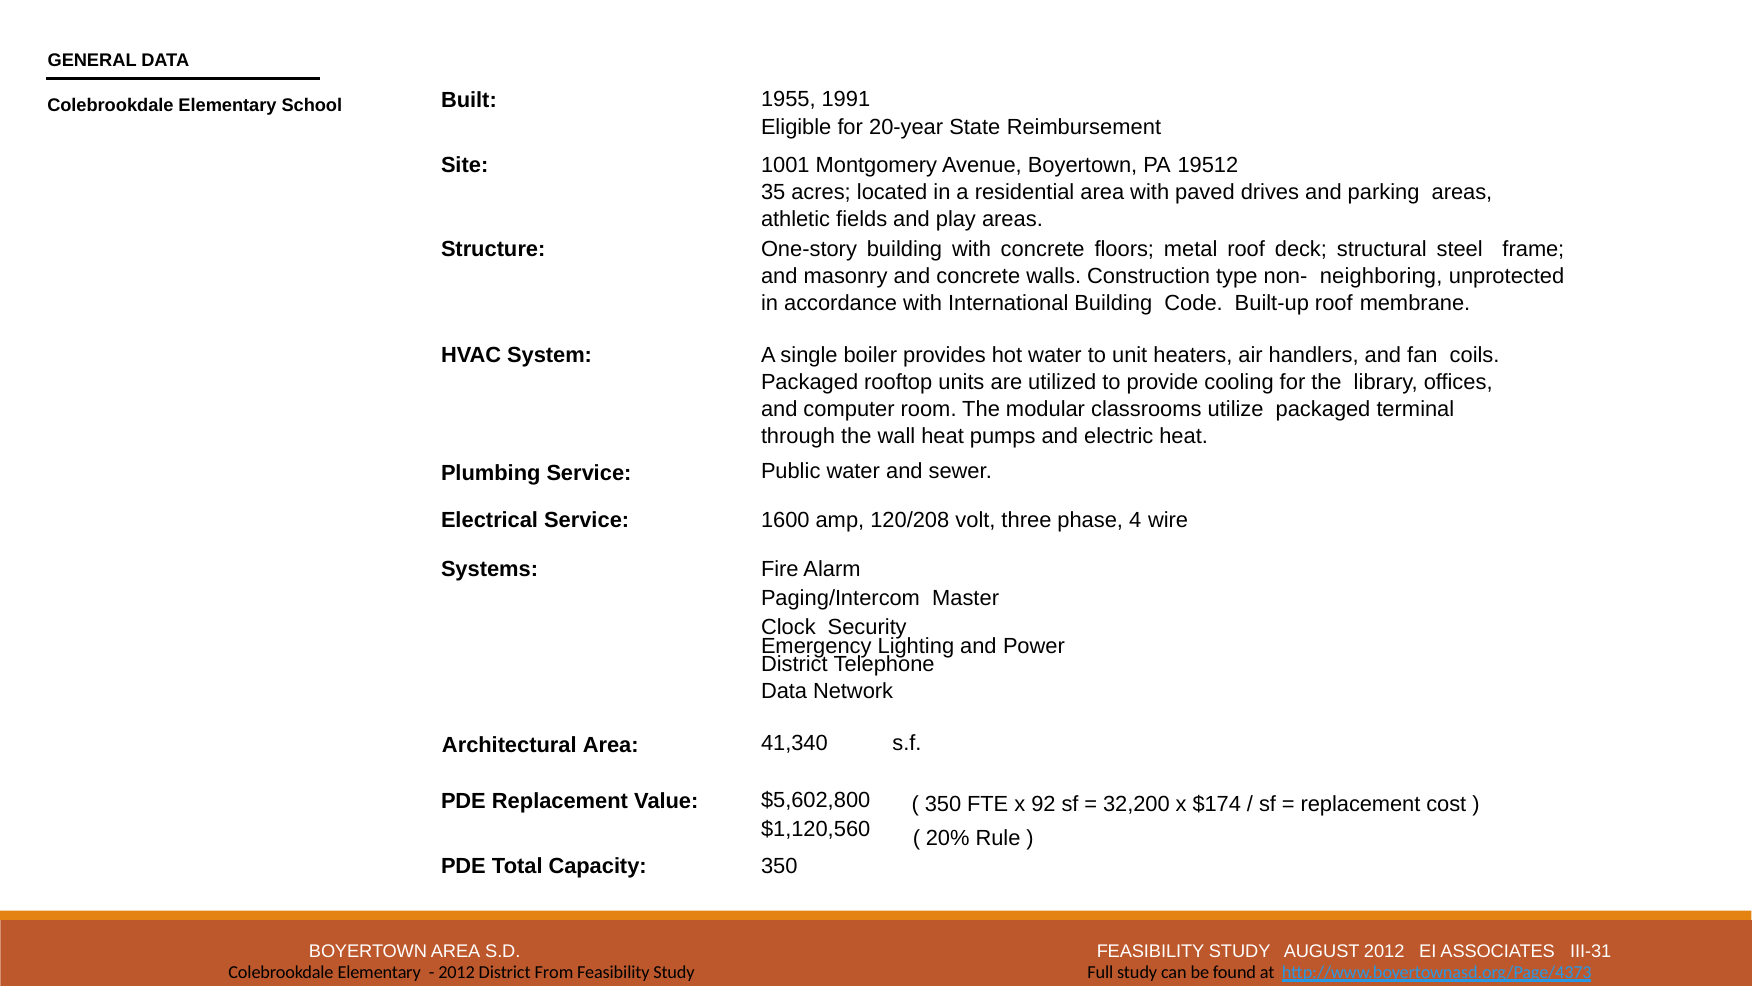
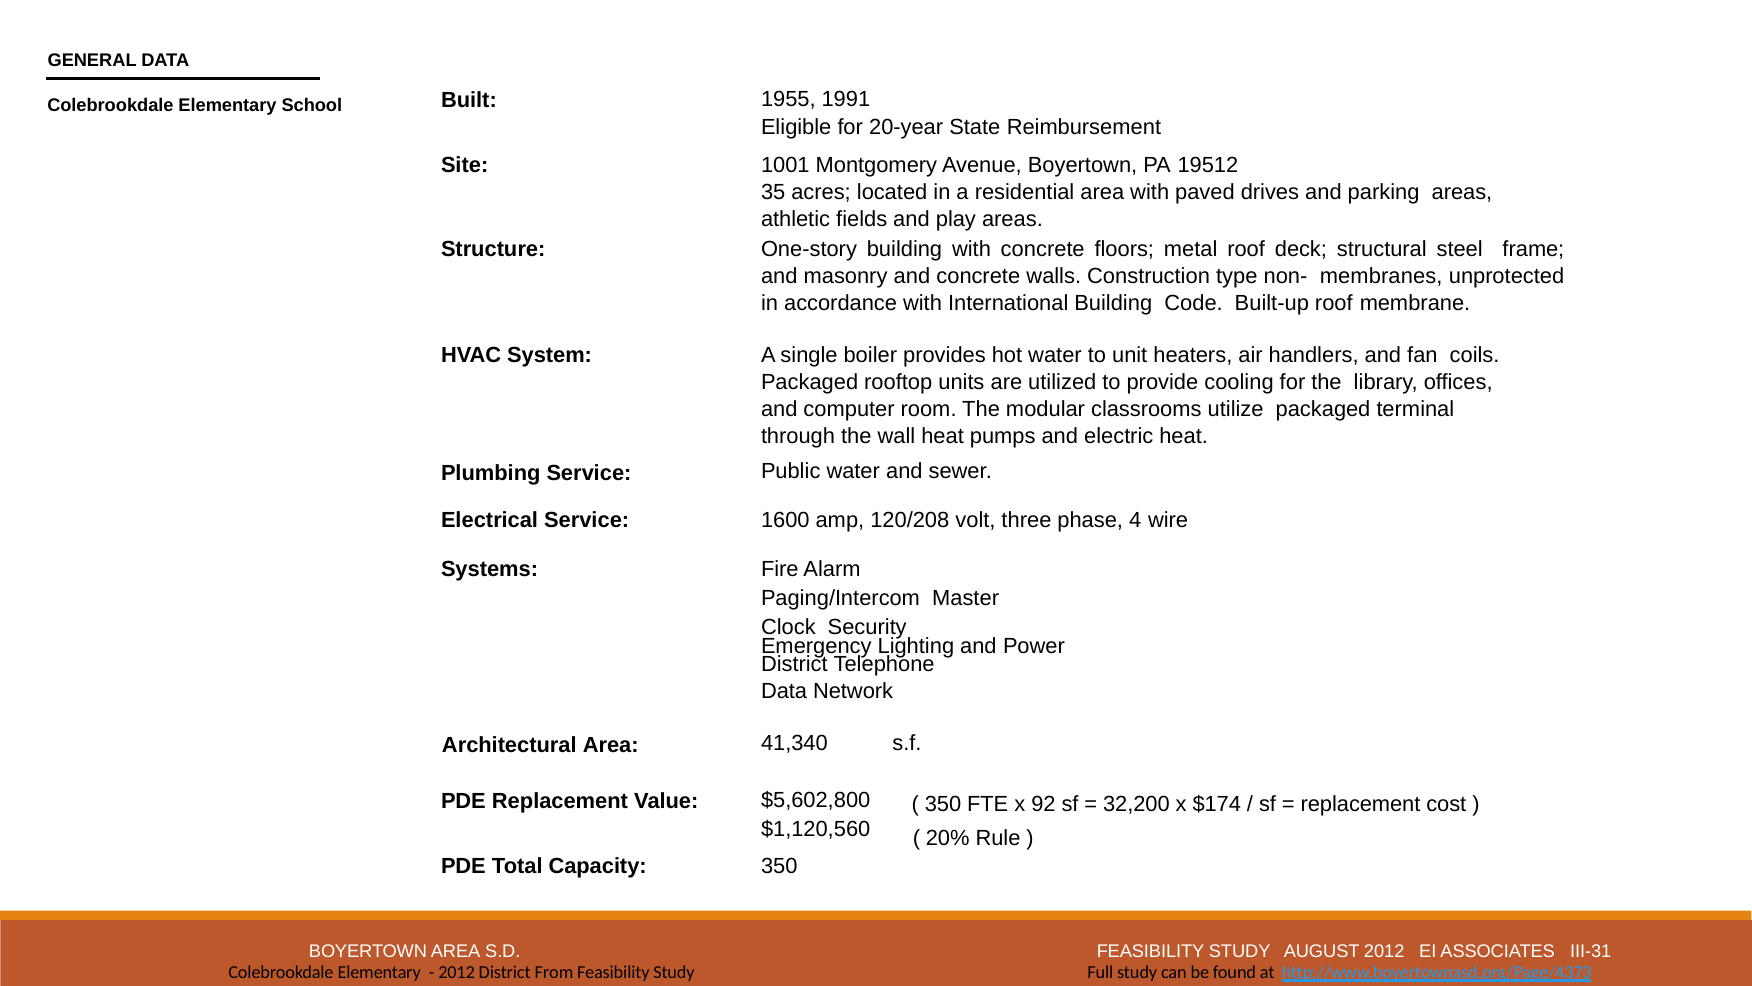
neighboring: neighboring -> membranes
